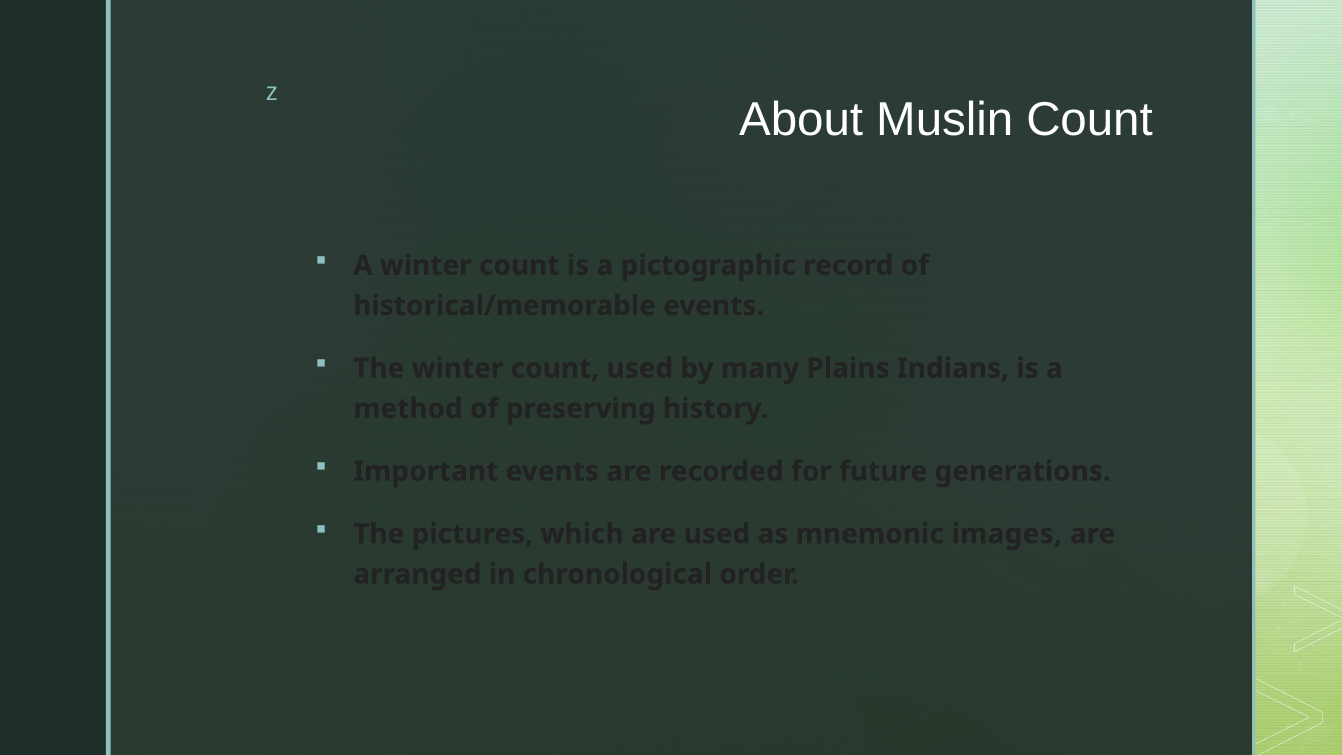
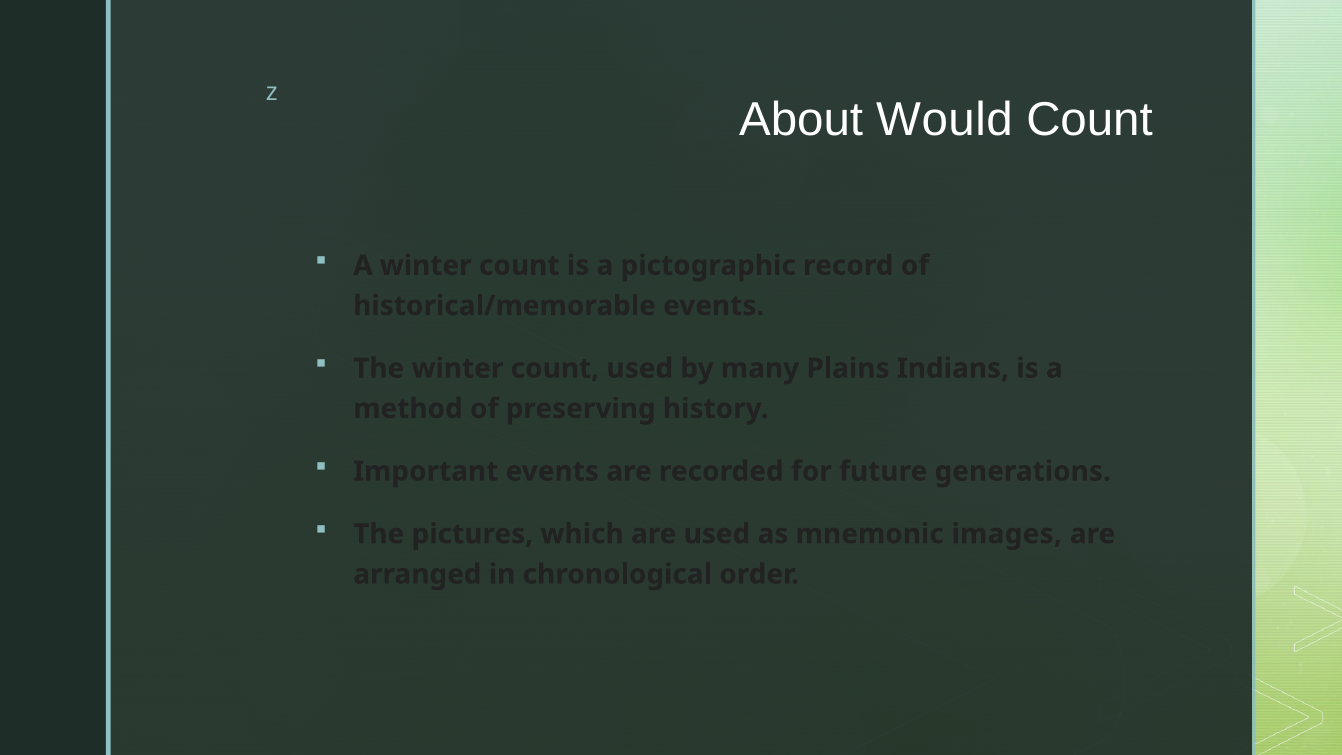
Muslin: Muslin -> Would
